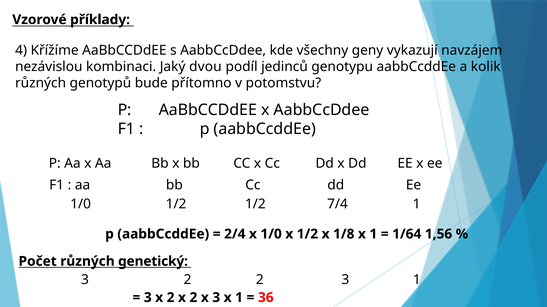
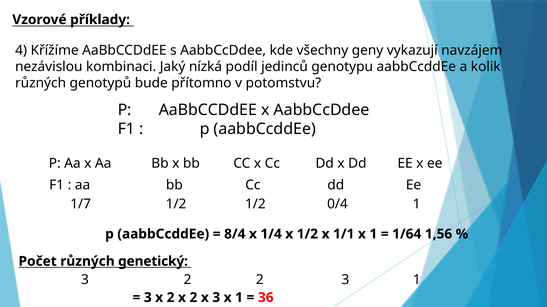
dvou: dvou -> nízká
1/0 at (81, 204): 1/0 -> 1/7
7/4: 7/4 -> 0/4
2/4: 2/4 -> 8/4
x 1/0: 1/0 -> 1/4
1/8: 1/8 -> 1/1
